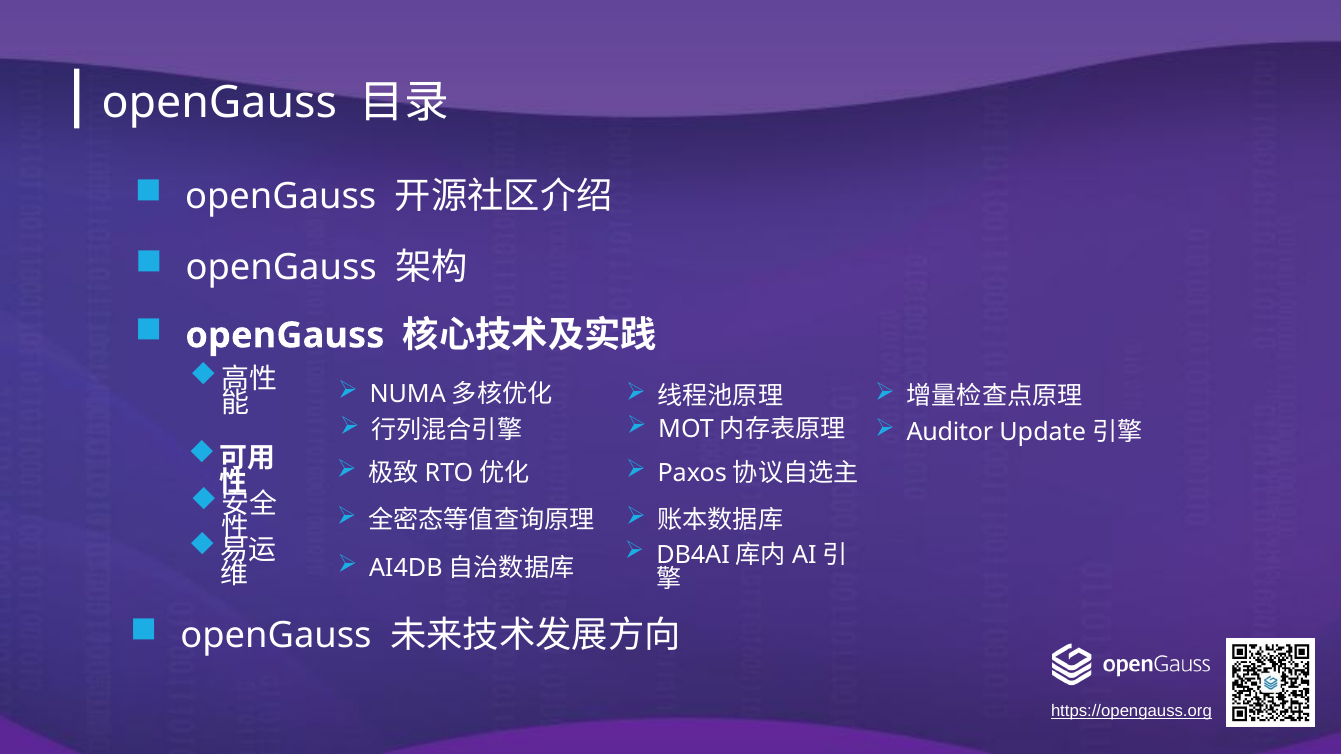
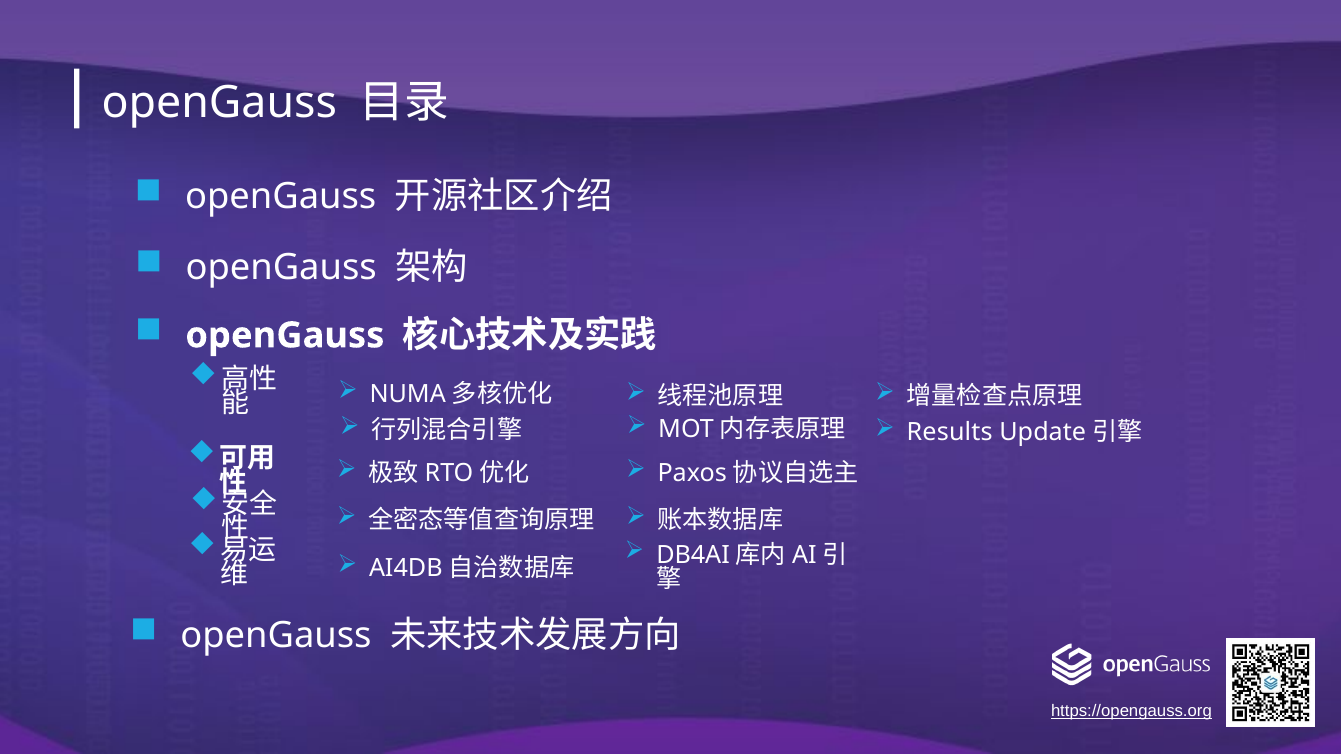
Auditor: Auditor -> Results
